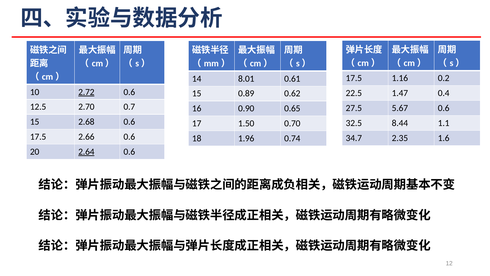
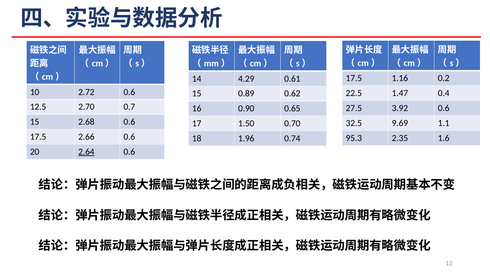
8.01: 8.01 -> 4.29
2.72 underline: present -> none
5.67: 5.67 -> 3.92
8.44: 8.44 -> 9.69
34.7: 34.7 -> 95.3
